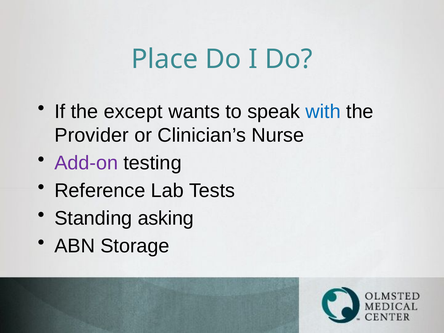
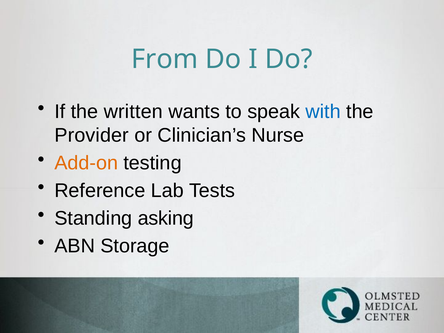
Place: Place -> From
except: except -> written
Add-on colour: purple -> orange
